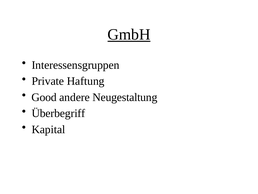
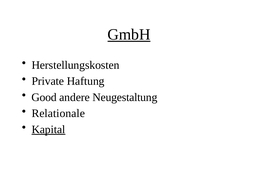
Interessensgruppen: Interessensgruppen -> Herstellungskosten
Überbegriff: Überbegriff -> Relationale
Kapital underline: none -> present
